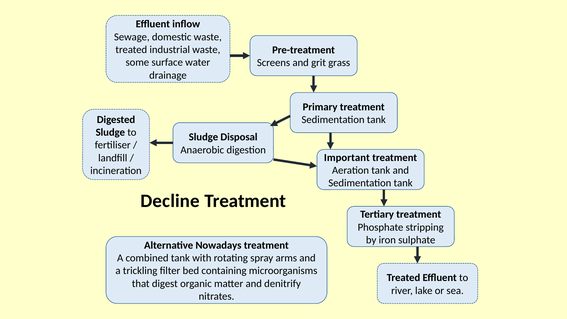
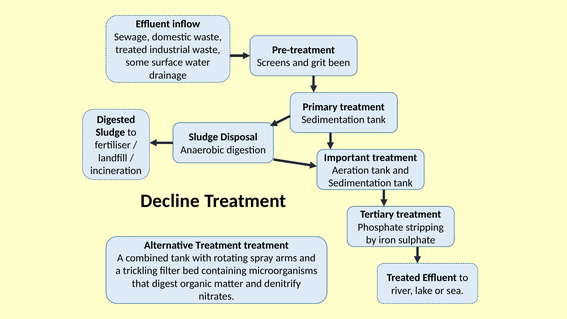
grass: grass -> been
Alternative Nowadays: Nowadays -> Treatment
